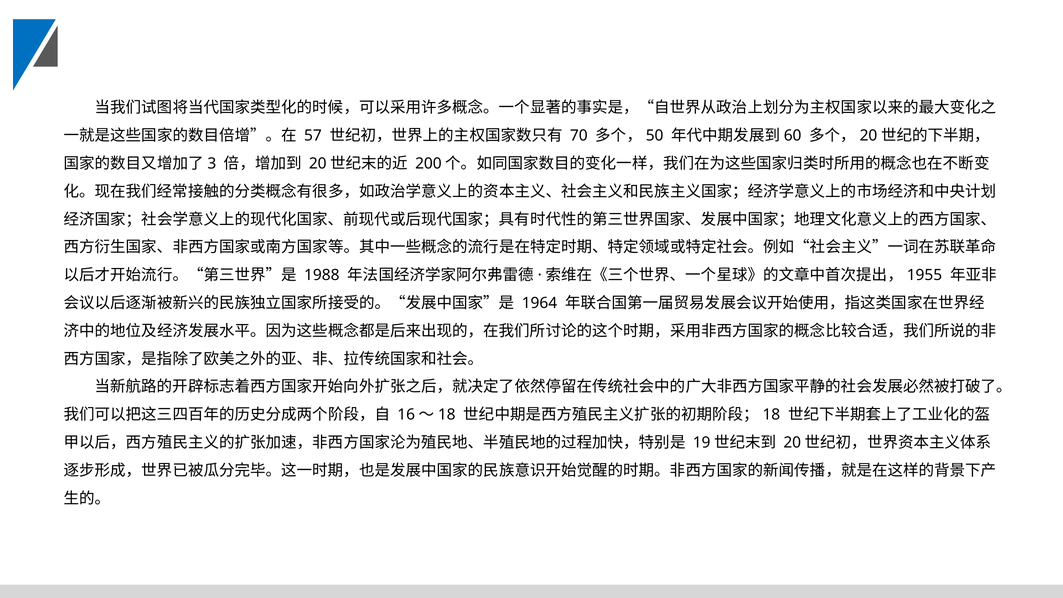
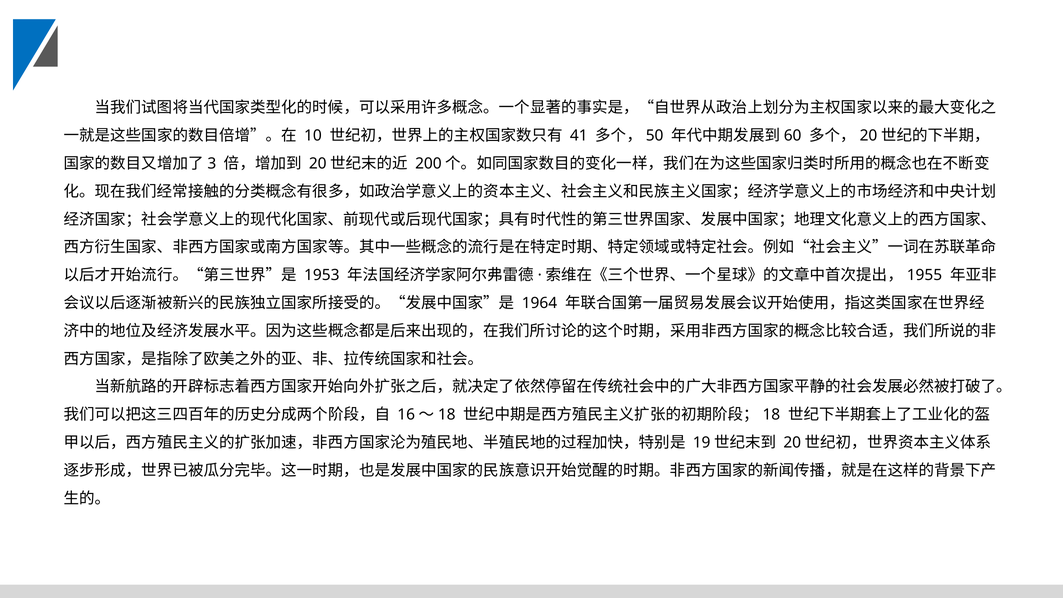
57: 57 -> 10
70: 70 -> 41
1988: 1988 -> 1953
